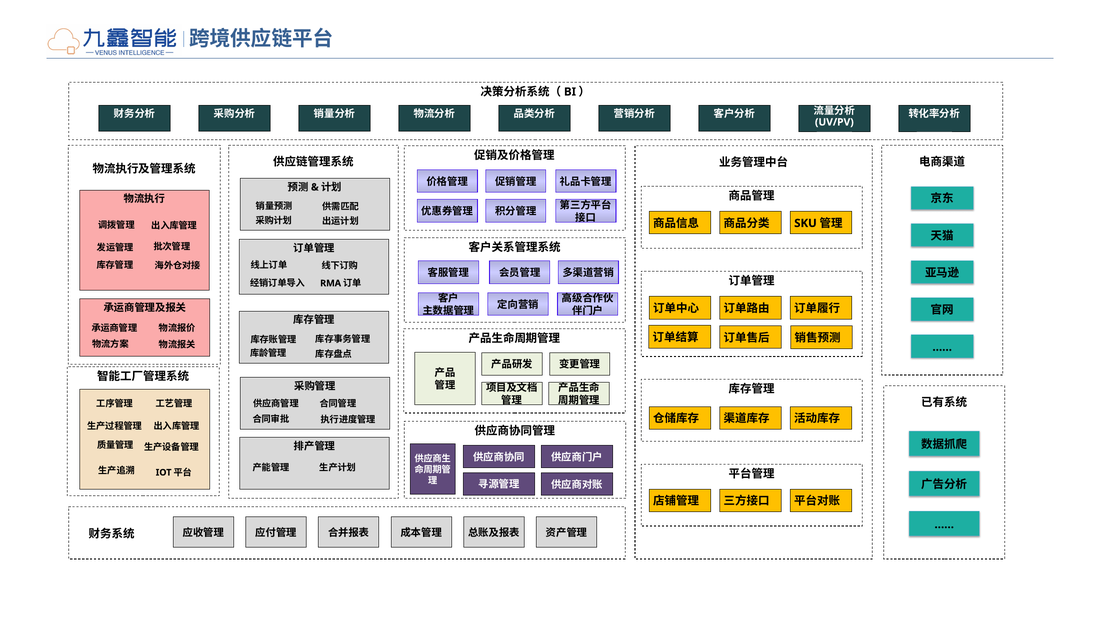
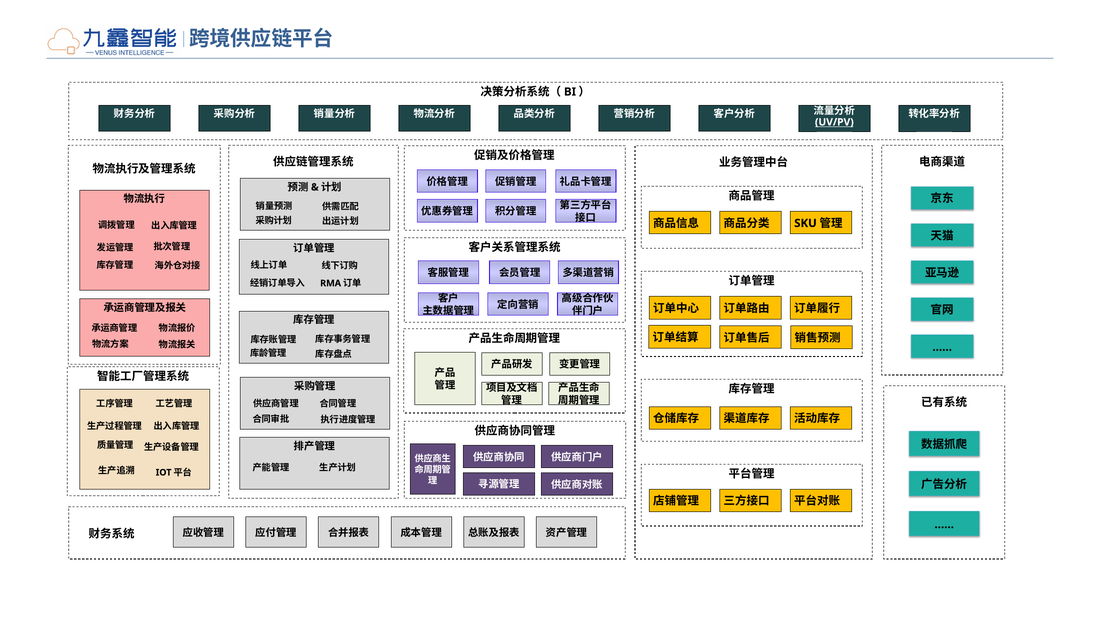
UV/PV underline: none -> present
